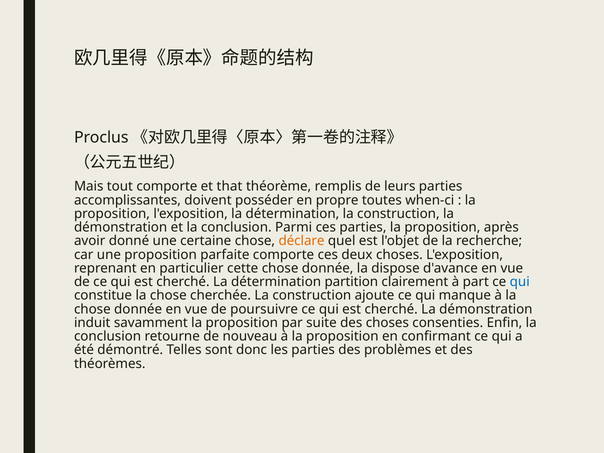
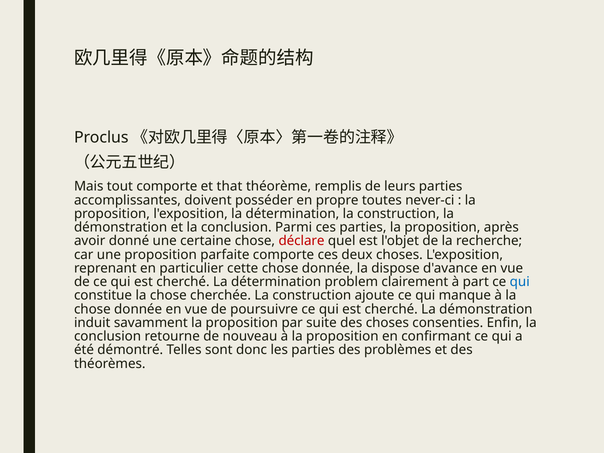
when-ci: when-ci -> never-ci
déclare colour: orange -> red
partition: partition -> problem
